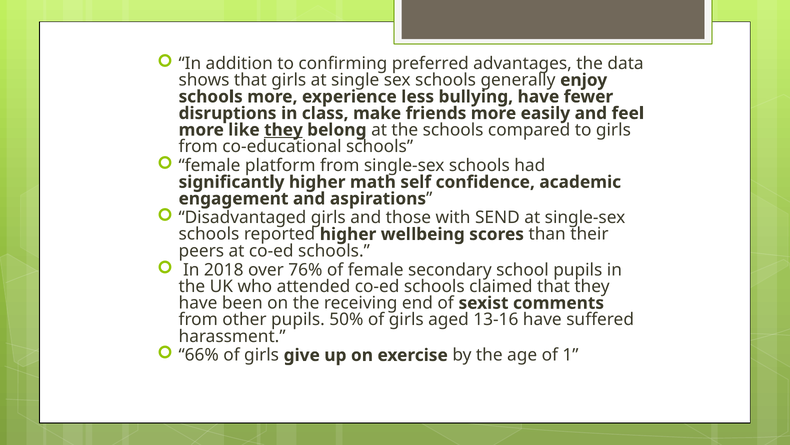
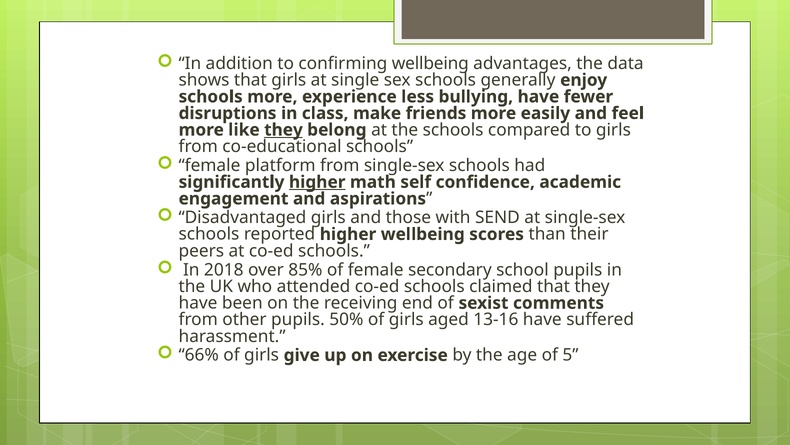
confirming preferred: preferred -> wellbeing
higher at (317, 182) underline: none -> present
76%: 76% -> 85%
1: 1 -> 5
